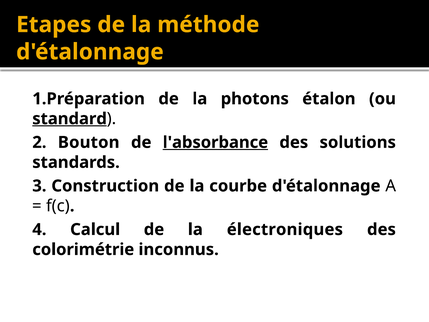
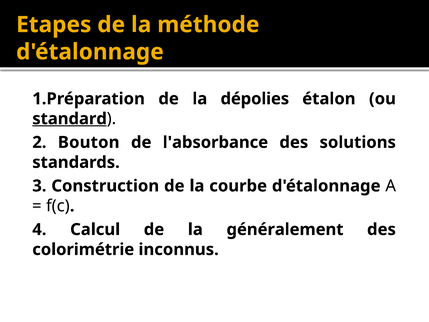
photons: photons -> dépolies
l'absorbance underline: present -> none
électroniques: électroniques -> généralement
